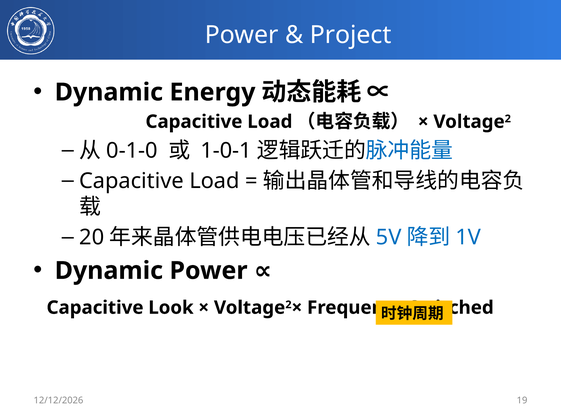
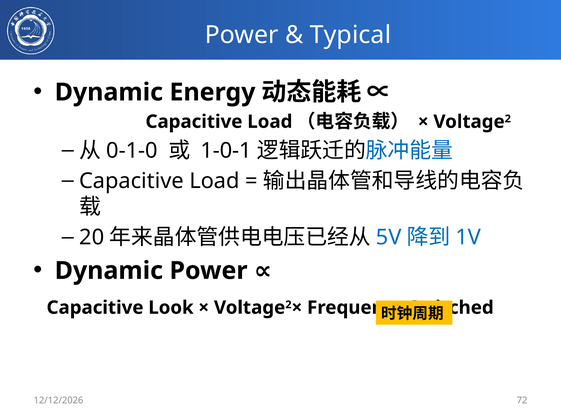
Project: Project -> Typical
19: 19 -> 72
